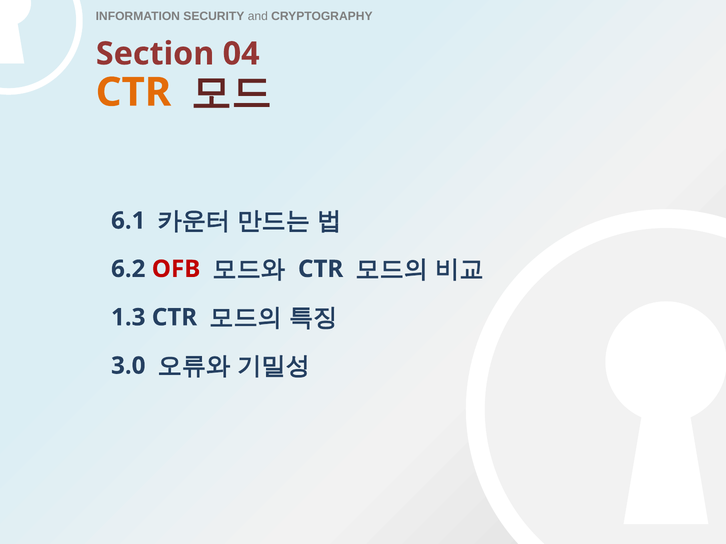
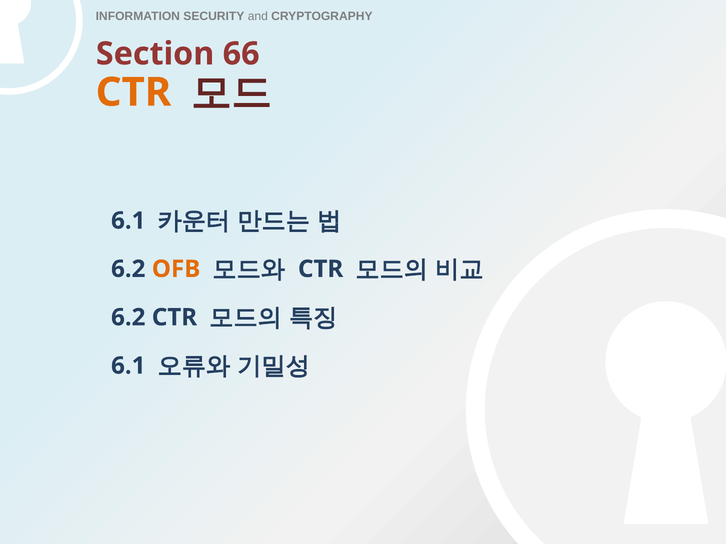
04: 04 -> 66
OFB colour: red -> orange
1.3 at (128, 318): 1.3 -> 6.2
3.0 at (128, 366): 3.0 -> 6.1
